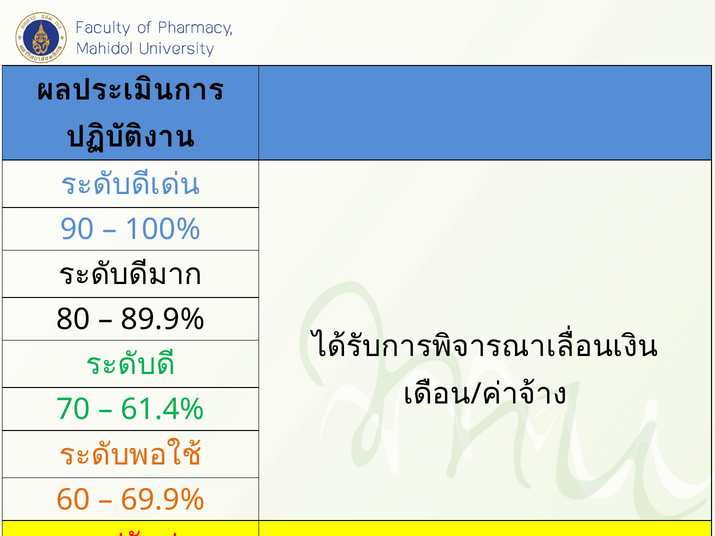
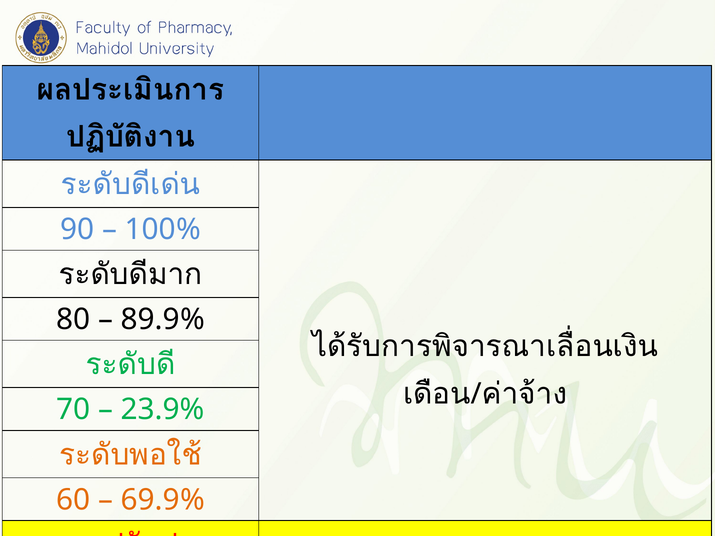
61.4%: 61.4% -> 23.9%
